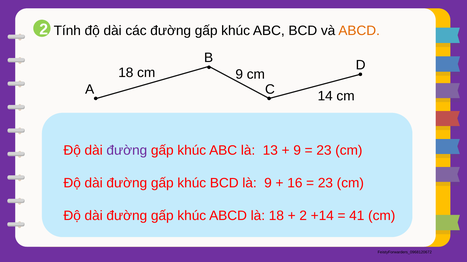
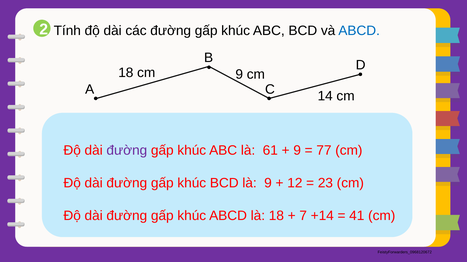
ABCD at (359, 31) colour: orange -> blue
13: 13 -> 61
23 at (324, 151): 23 -> 77
16: 16 -> 12
2 at (303, 216): 2 -> 7
